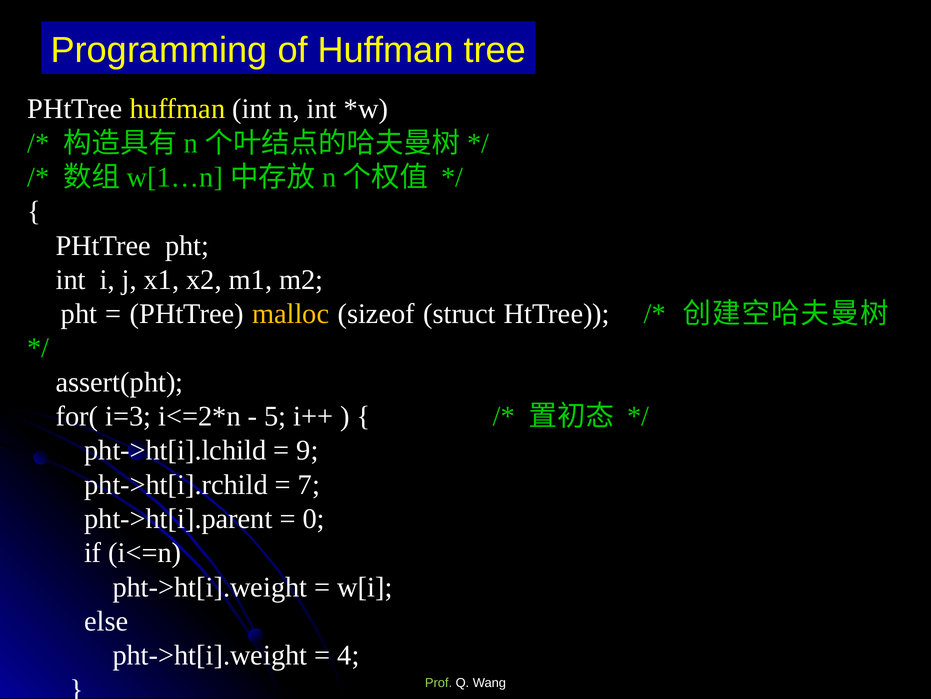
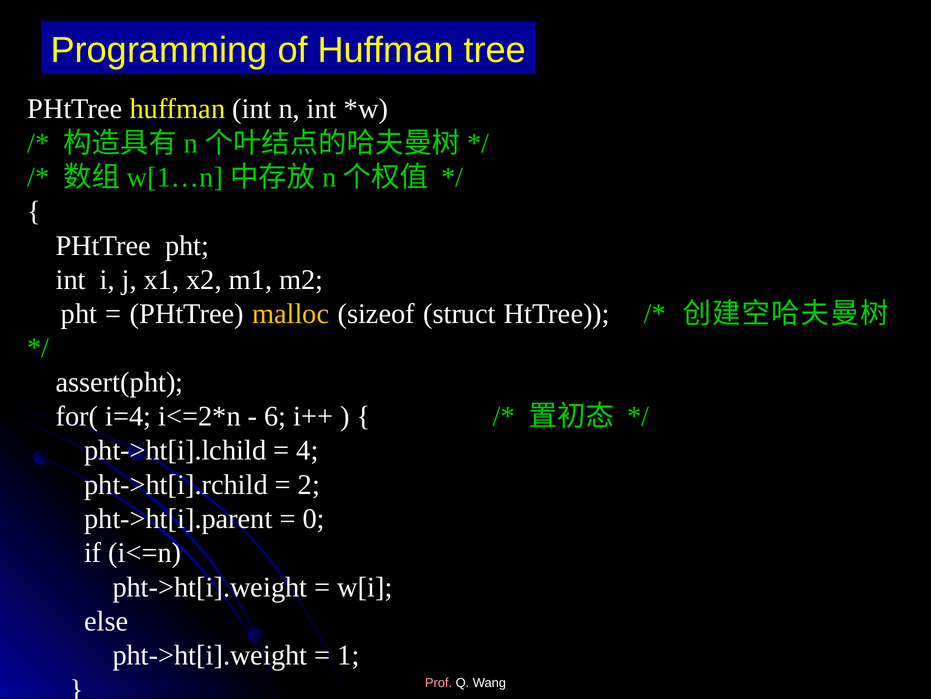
i=3: i=3 -> i=4
5: 5 -> 6
9: 9 -> 4
7: 7 -> 2
4: 4 -> 1
Prof colour: light green -> pink
